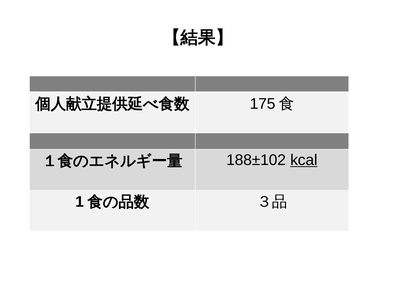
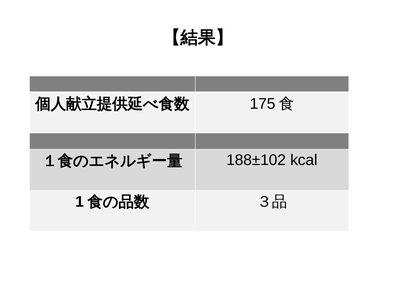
kcal underline: present -> none
